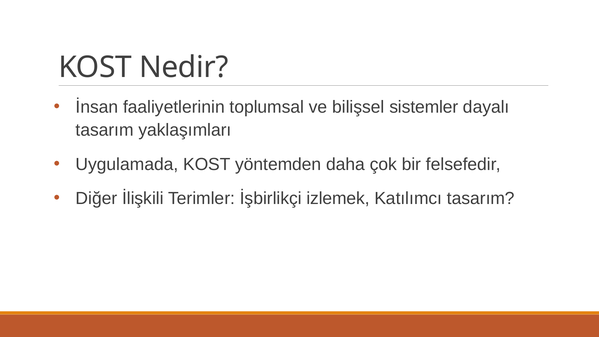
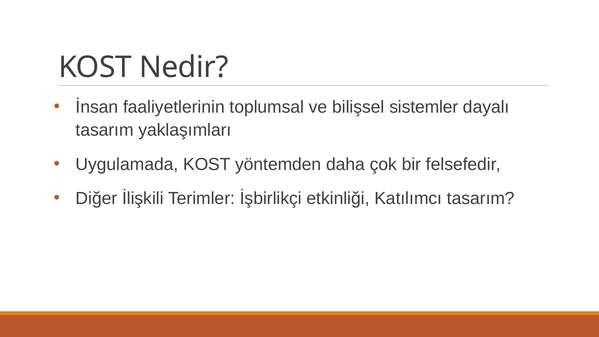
izlemek: izlemek -> etkinliği
